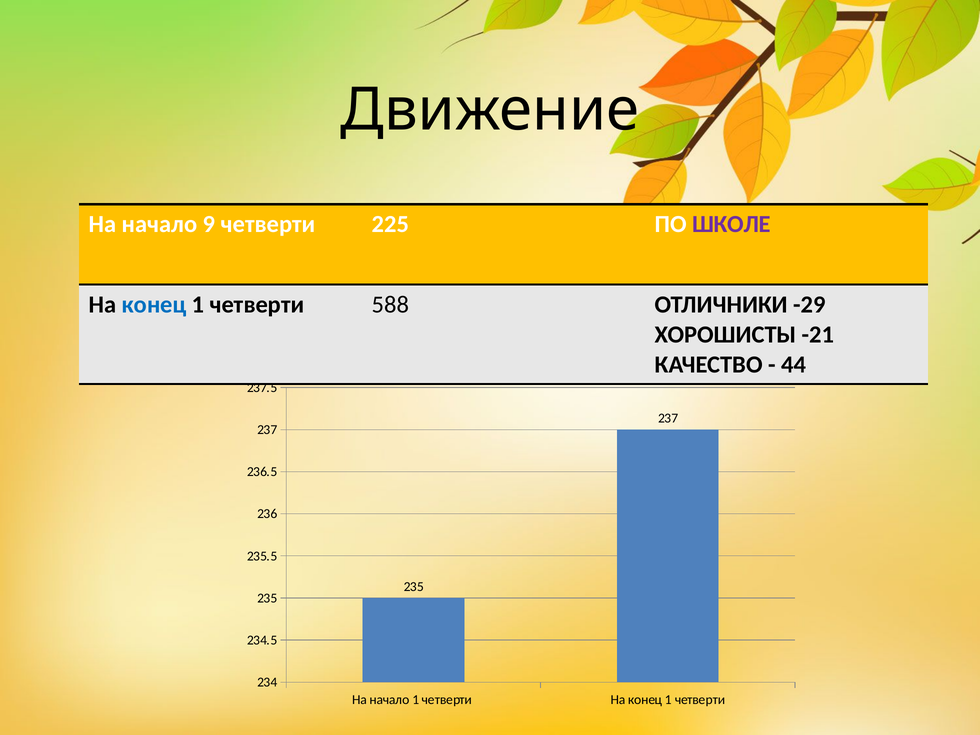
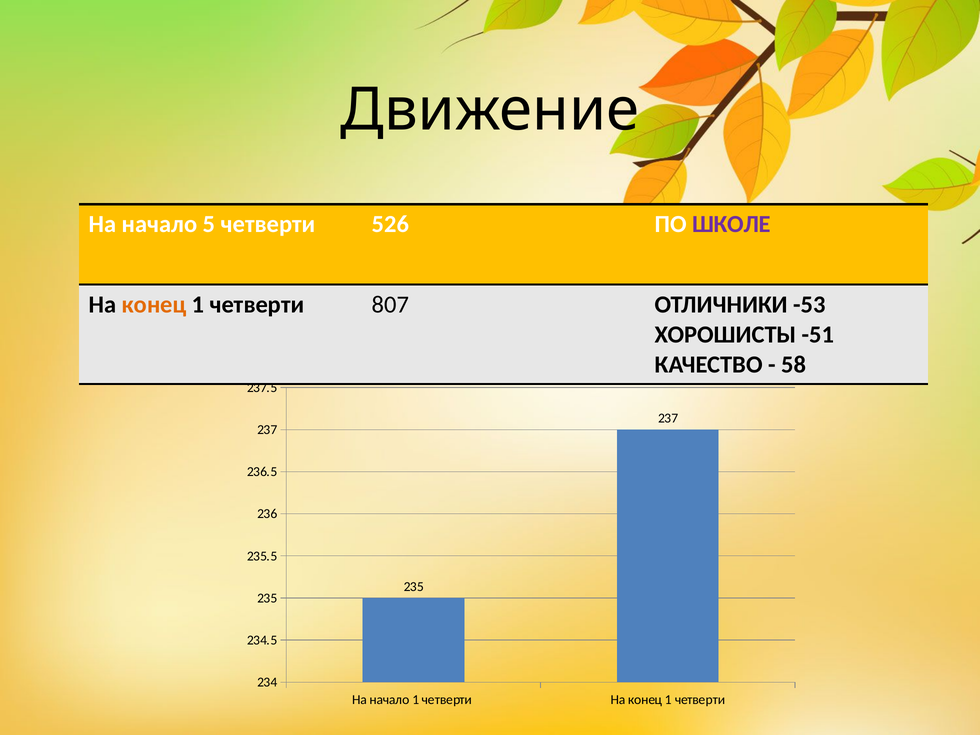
9: 9 -> 5
225: 225 -> 526
конец at (154, 305) colour: blue -> orange
588: 588 -> 807
-29: -29 -> -53
-21: -21 -> -51
44: 44 -> 58
